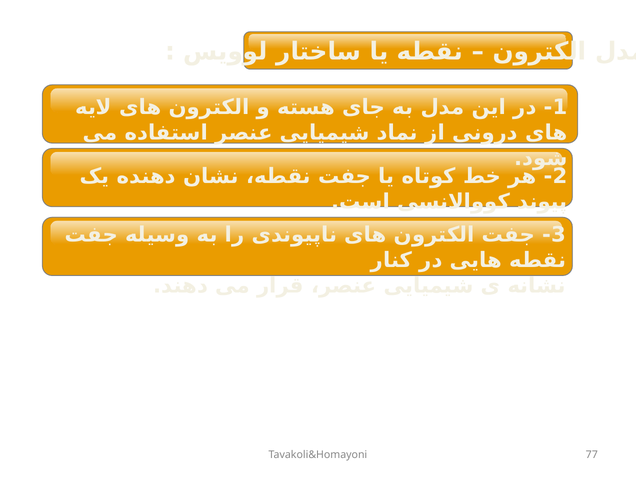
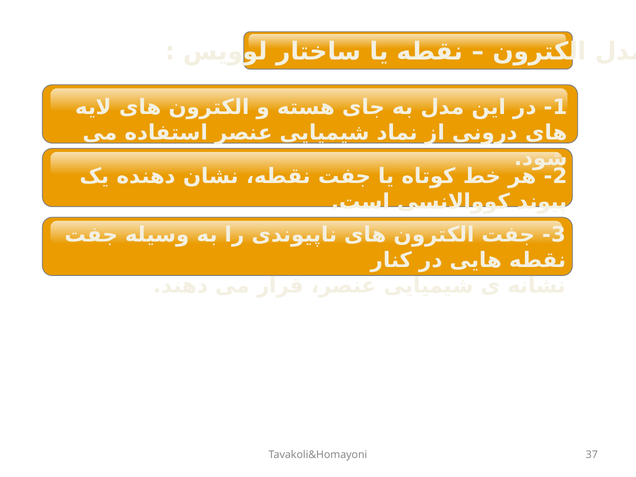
77: 77 -> 37
